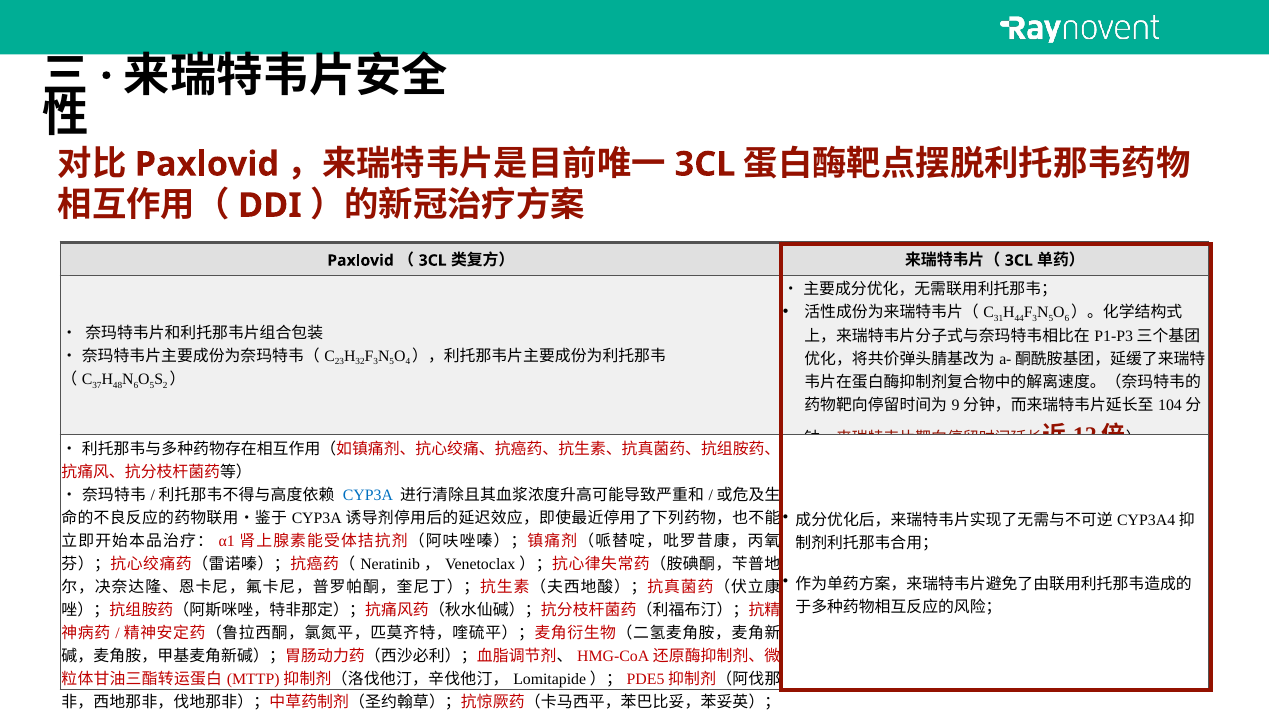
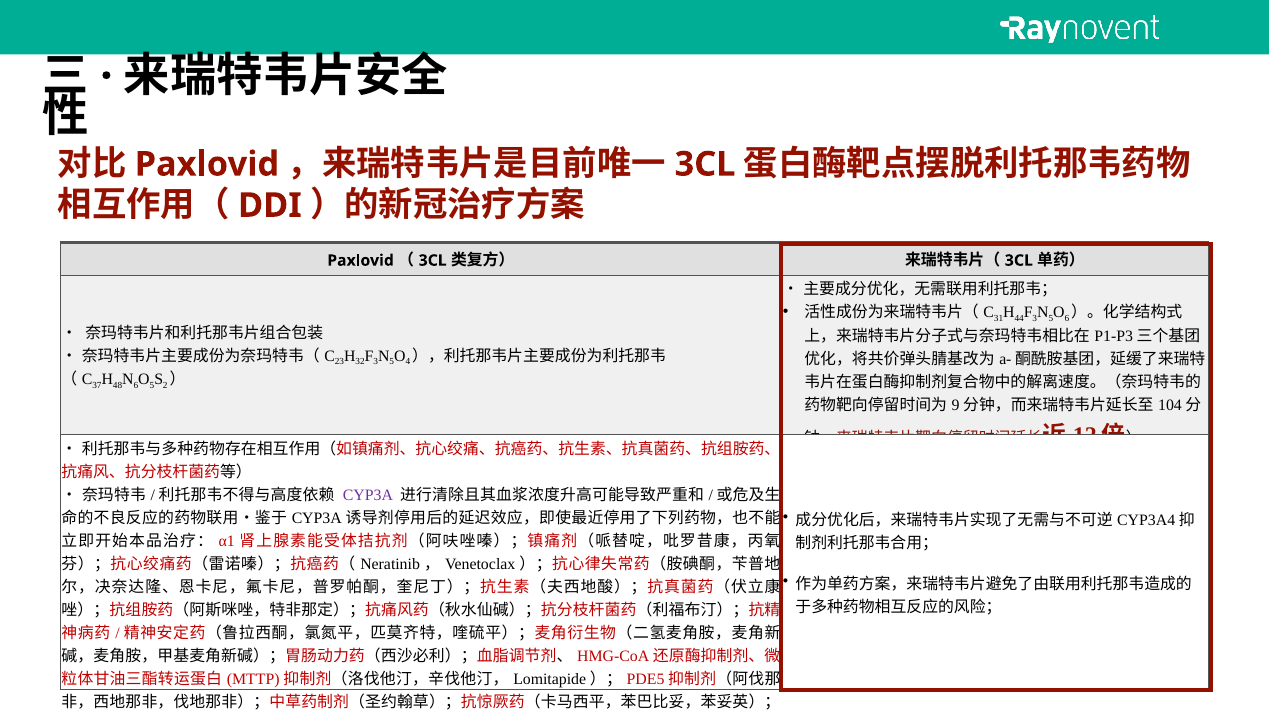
CYP3A colour: blue -> purple
